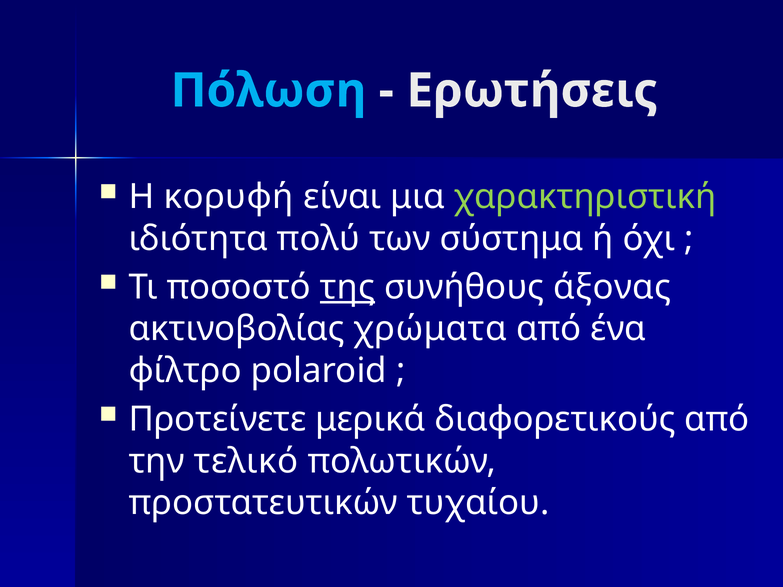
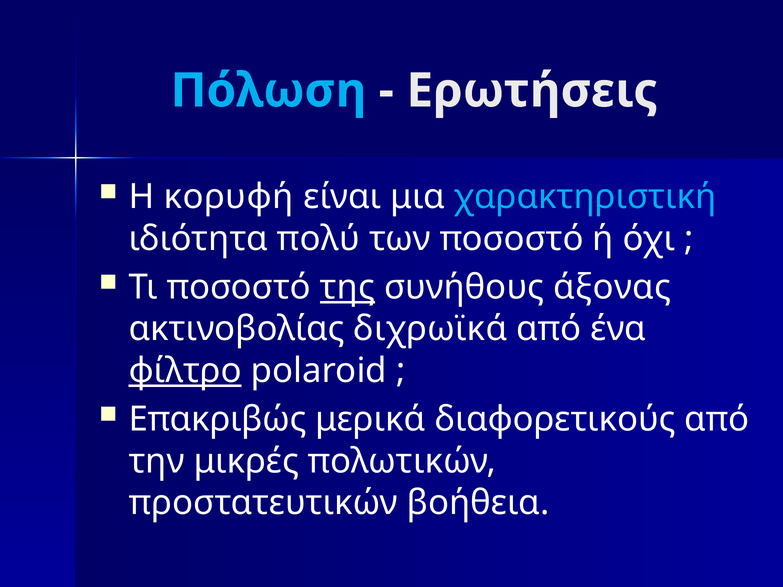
χαρακτηριστική colour: light green -> light blue
των σύστημα: σύστημα -> ποσοστό
χρώματα: χρώματα -> διχρωϊκά
φίλτρο underline: none -> present
Προτείνετε: Προτείνετε -> Επακριβώς
τελικό: τελικό -> μικρές
τυχαίου: τυχαίου -> βοήθεια
